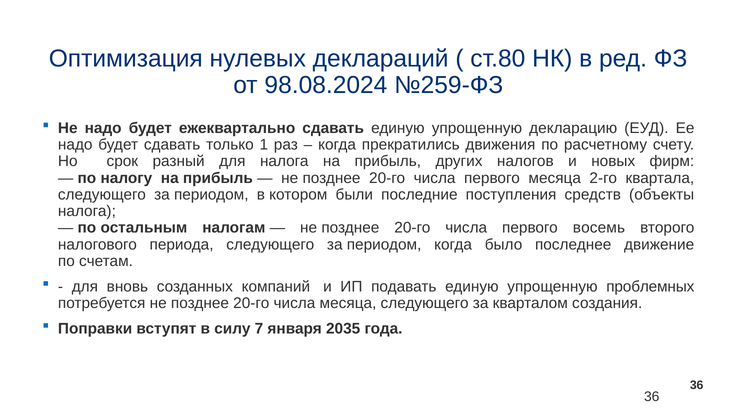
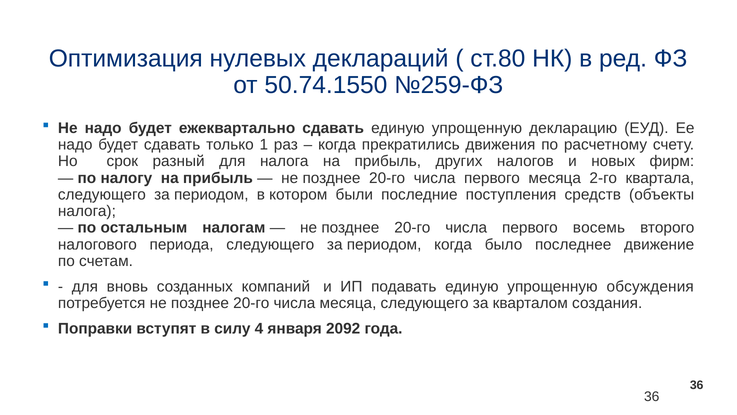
98.08.2024: 98.08.2024 -> 50.74.1550
проблемных: проблемных -> обсуждения
7: 7 -> 4
2035: 2035 -> 2092
